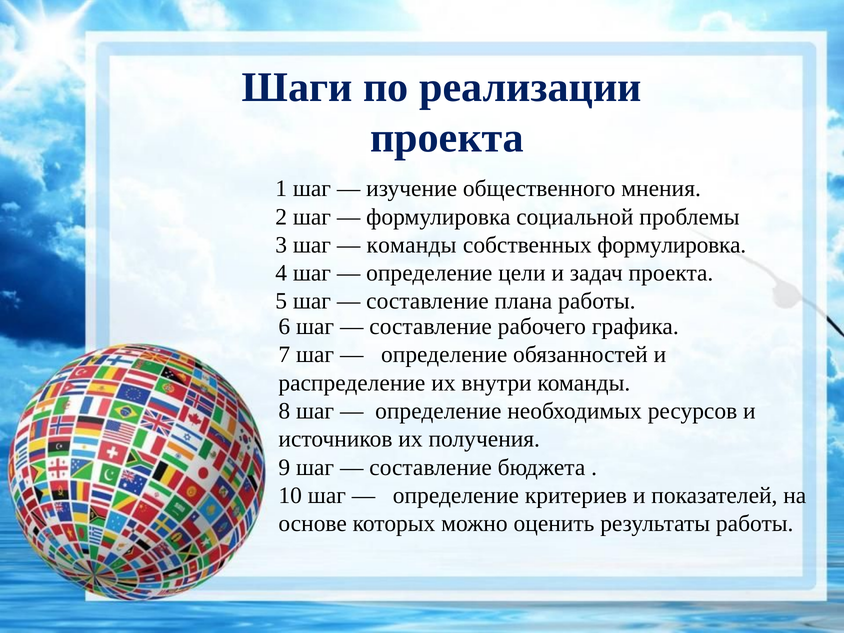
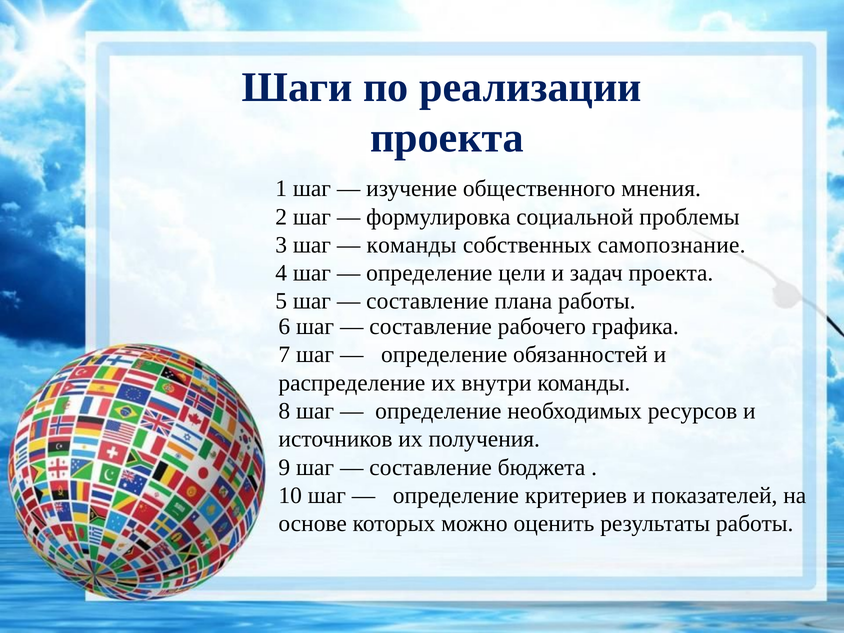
собственных формулировка: формулировка -> самопознание
